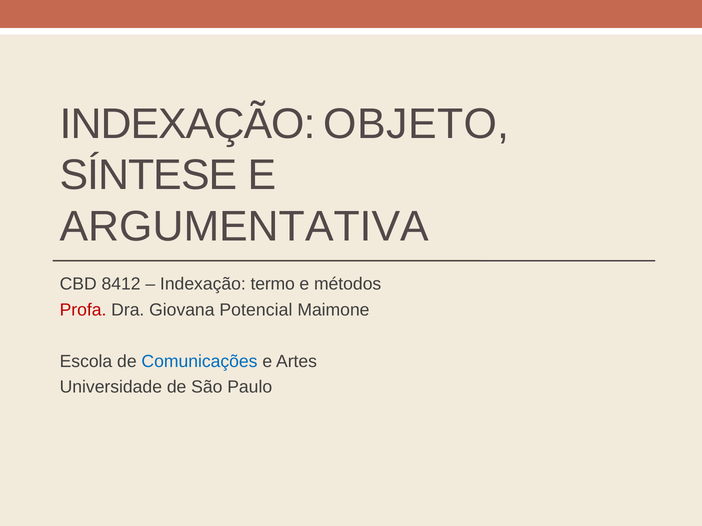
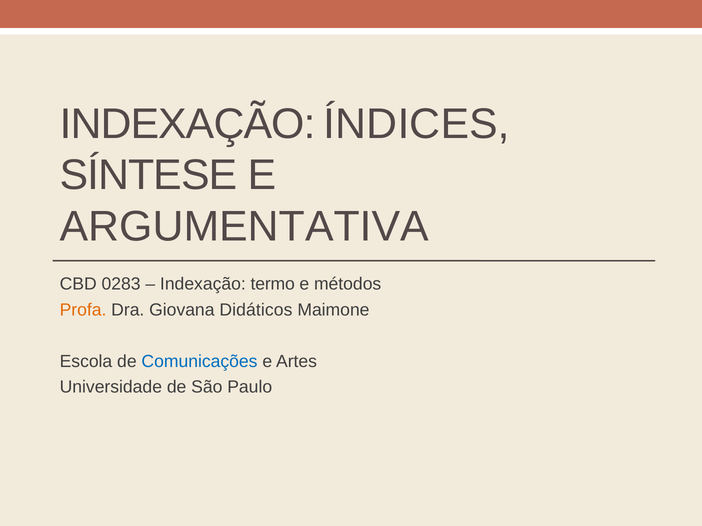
OBJETO: OBJETO -> ÍNDICES
8412: 8412 -> 0283
Profa colour: red -> orange
Potencial: Potencial -> Didáticos
